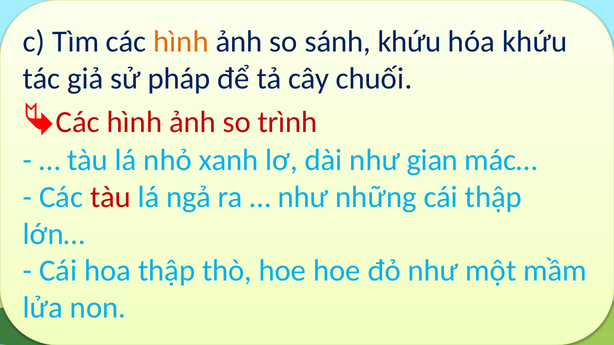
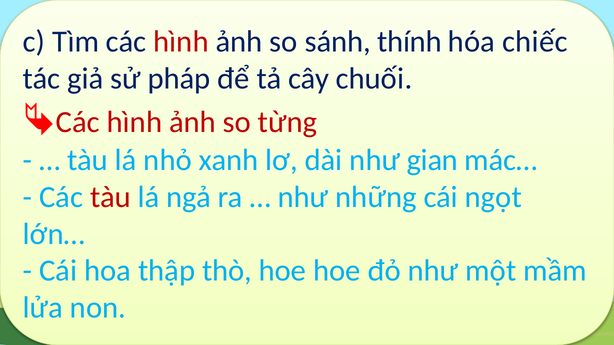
hình at (181, 42) colour: orange -> red
sánh khứu: khứu -> thính
hóa khứu: khứu -> chiếc
trình: trình -> từng
cái thập: thập -> ngọt
